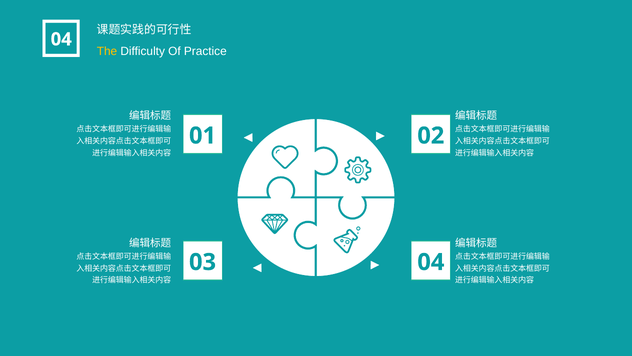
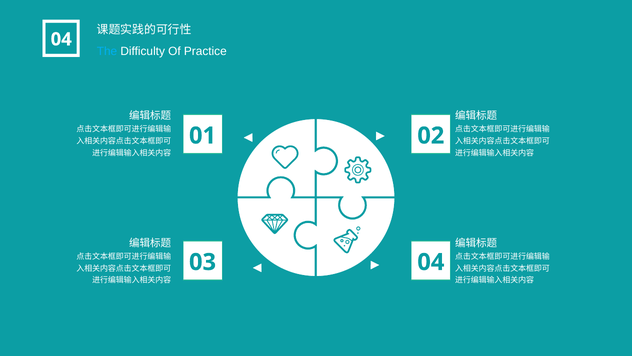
The colour: yellow -> light blue
